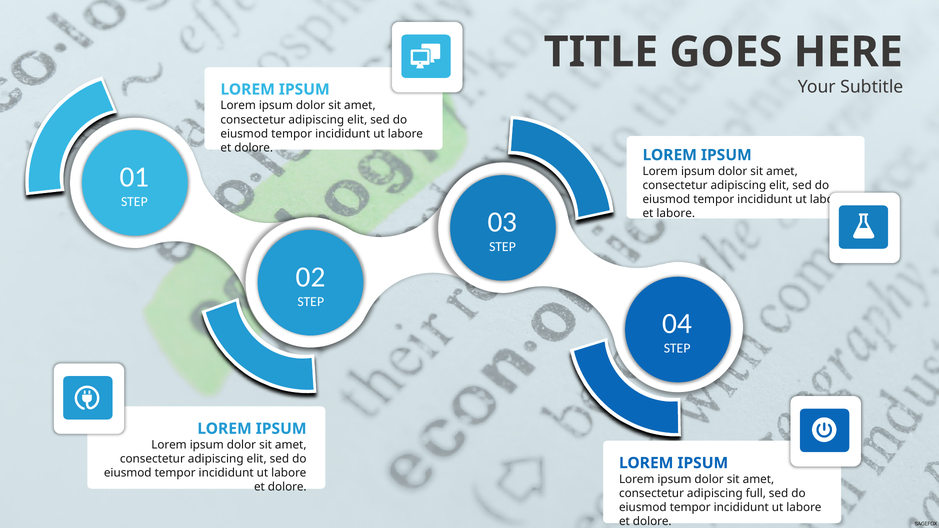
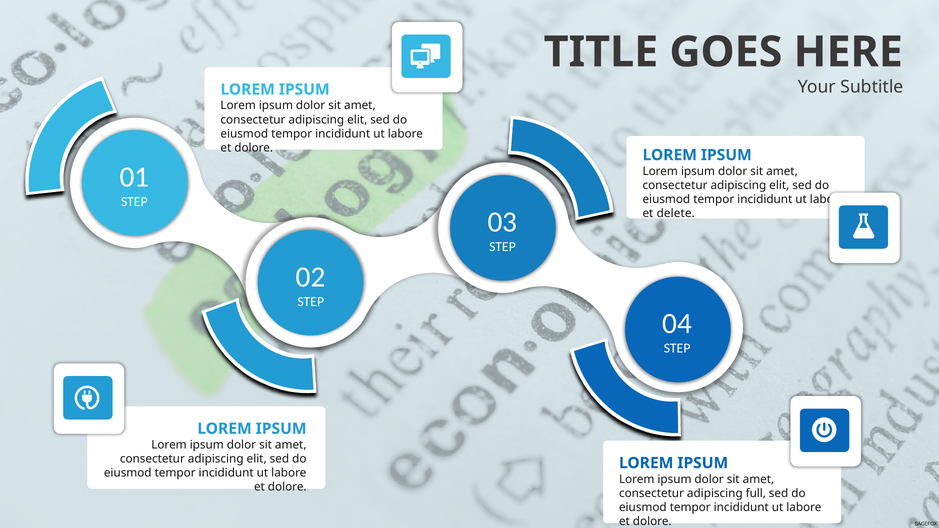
et labore: labore -> delete
